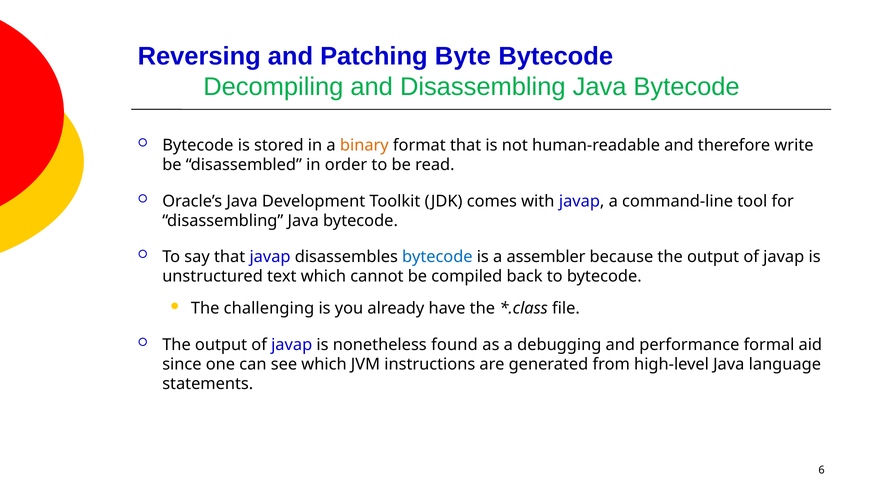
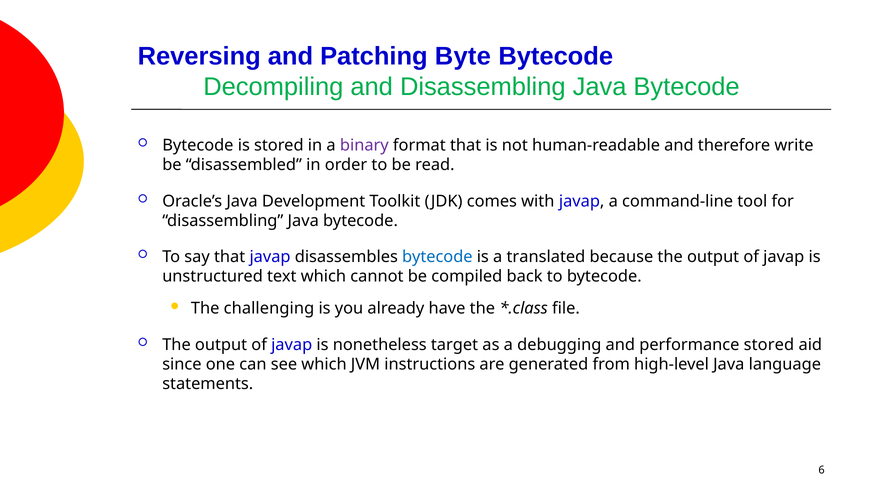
binary colour: orange -> purple
assembler: assembler -> translated
found: found -> target
performance formal: formal -> stored
